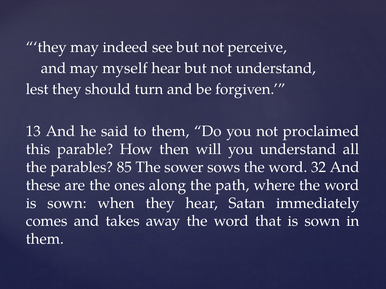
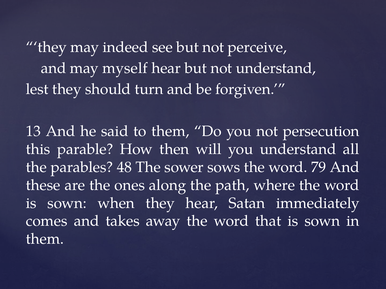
proclaimed: proclaimed -> persecution
85: 85 -> 48
32: 32 -> 79
